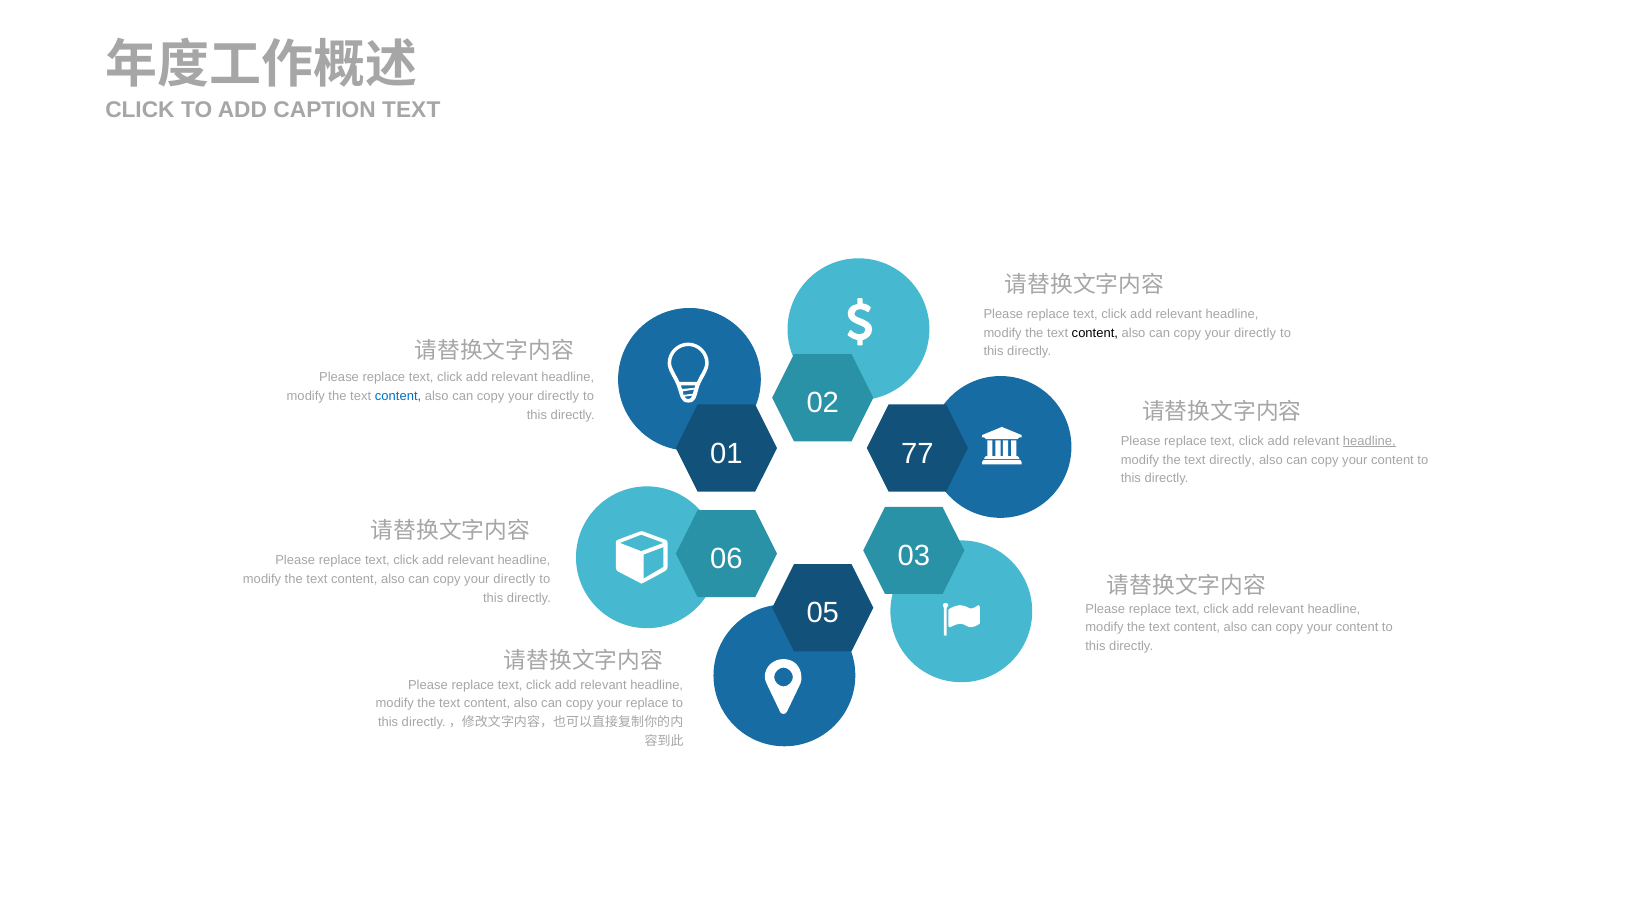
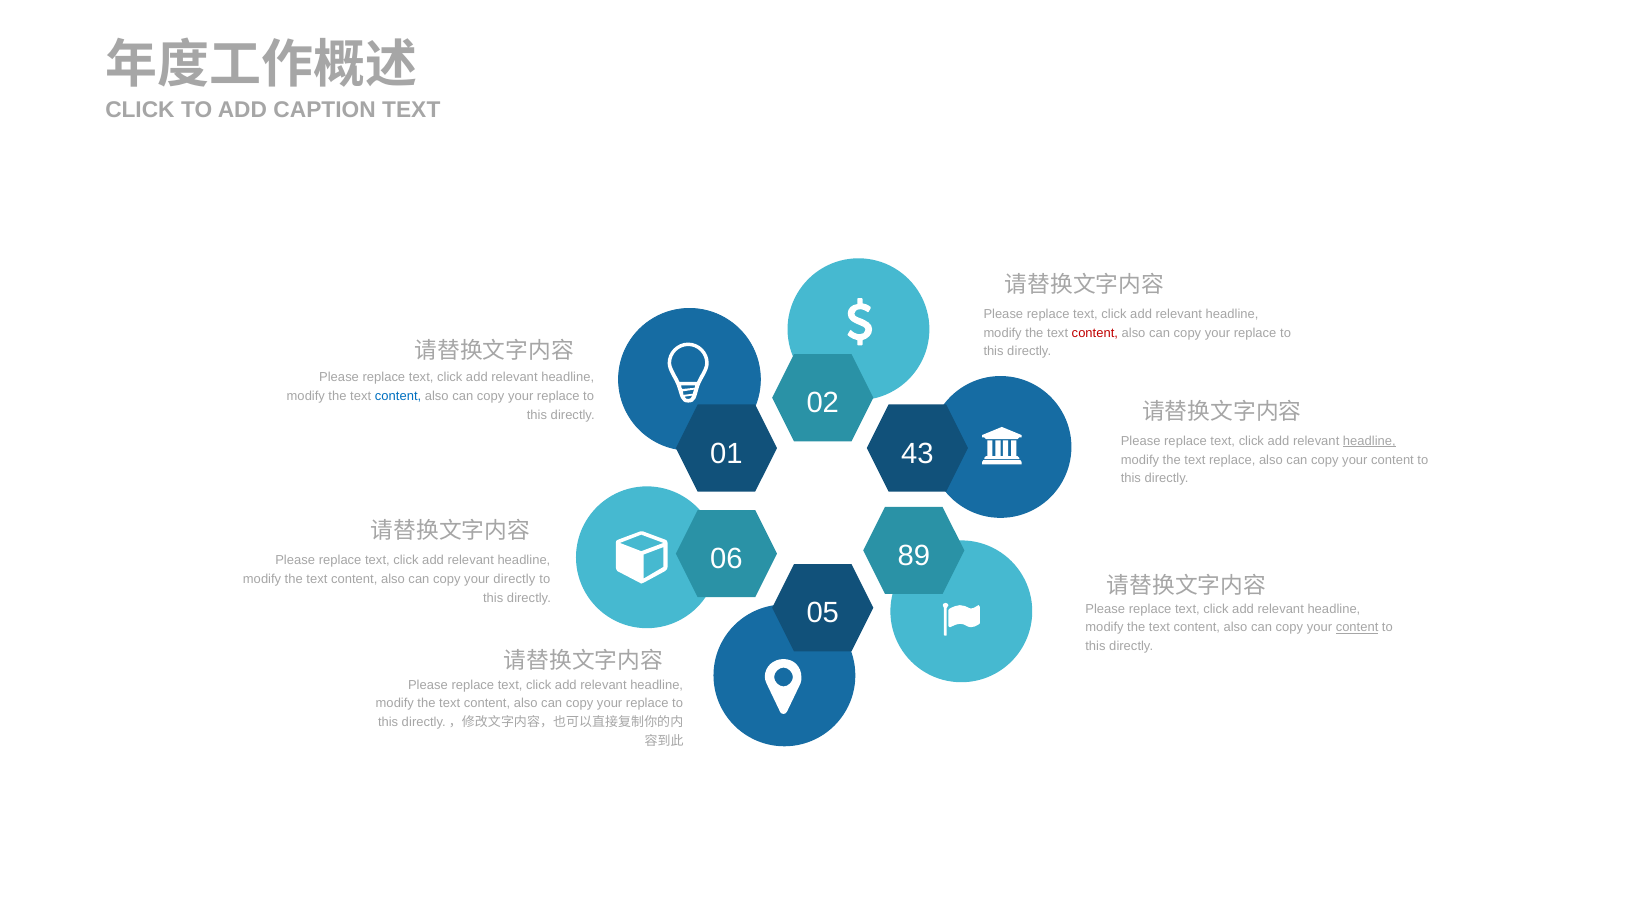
content at (1095, 333) colour: black -> red
directly at (1255, 333): directly -> replace
directly at (558, 396): directly -> replace
77: 77 -> 43
text directly: directly -> replace
03: 03 -> 89
content at (1357, 628) underline: none -> present
